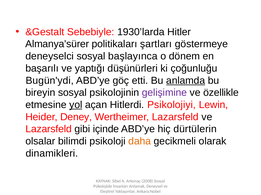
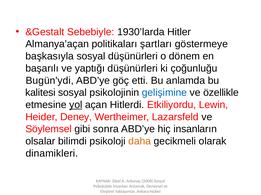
Almanya’sürer: Almanya’sürer -> Almanya’açan
deneyselci: deneyselci -> başkasıyla
sosyal başlayınca: başlayınca -> düşünürleri
anlamda underline: present -> none
bireyin: bireyin -> kalitesi
gelişimine colour: purple -> blue
Psikolojiyi: Psikolojiyi -> Etkiliyordu
Lazarsfeld at (49, 130): Lazarsfeld -> Söylemsel
içinde: içinde -> sonra
dürtülerin: dürtülerin -> insanların
